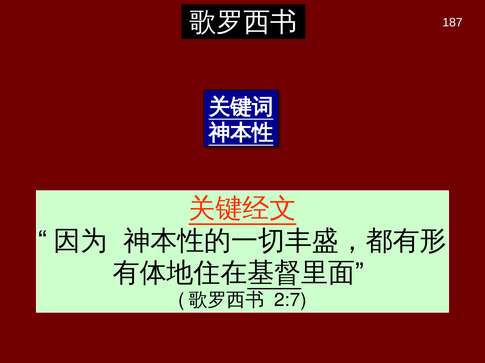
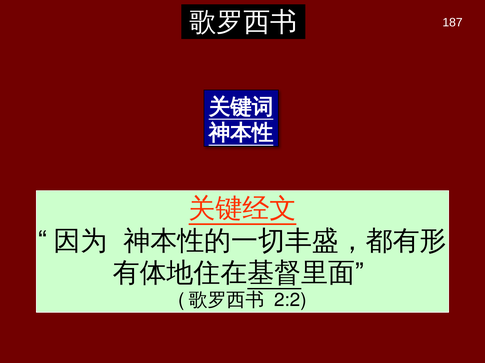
2:7: 2:7 -> 2:2
